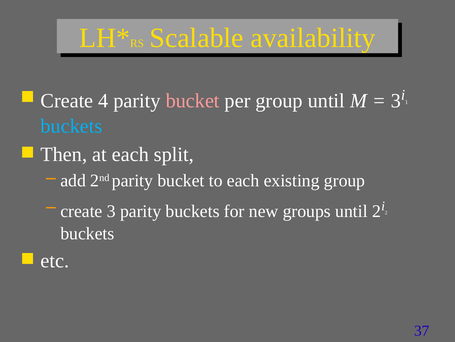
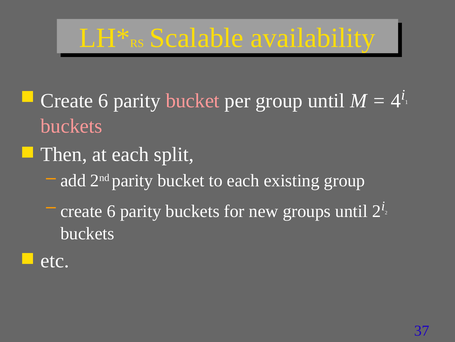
4 at (103, 100): 4 -> 6
3 at (396, 100): 3 -> 4
buckets at (71, 126) colour: light blue -> pink
3 at (111, 211): 3 -> 6
